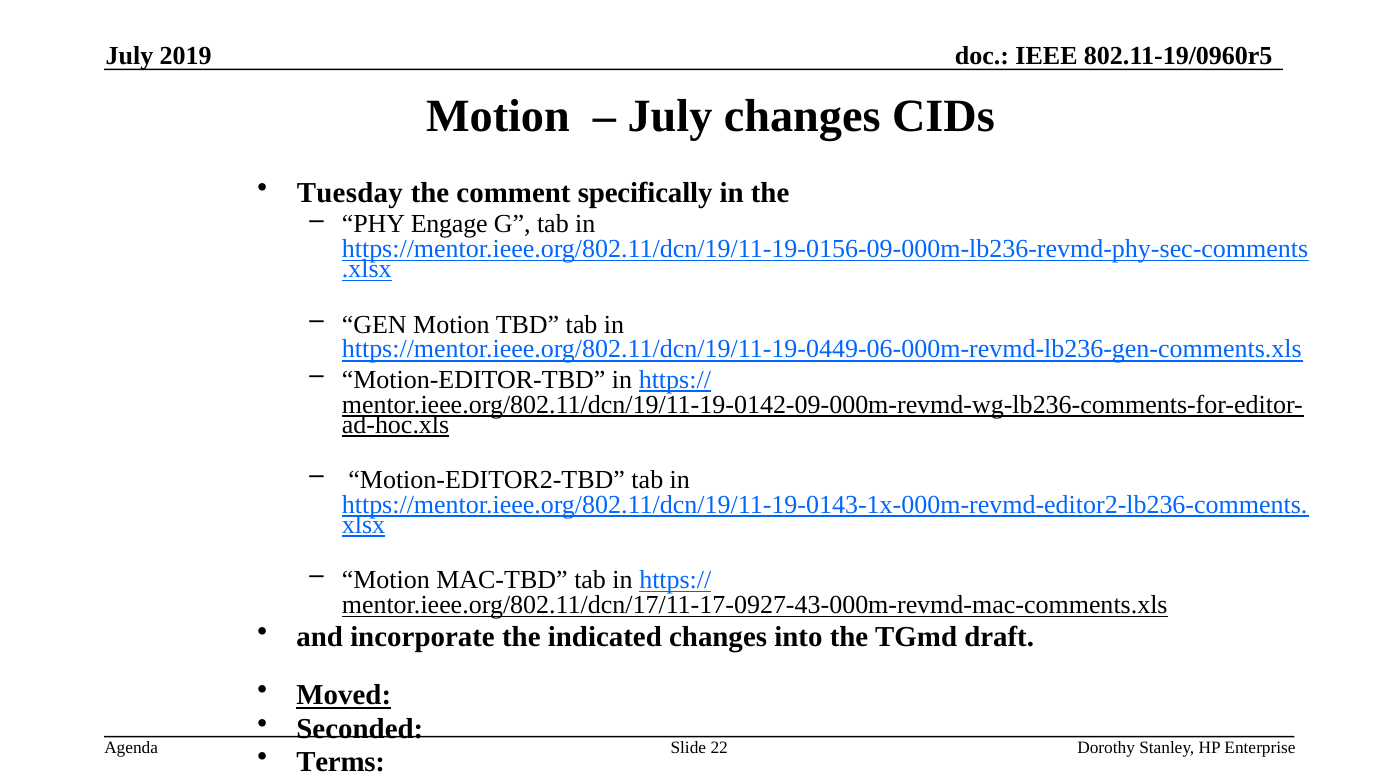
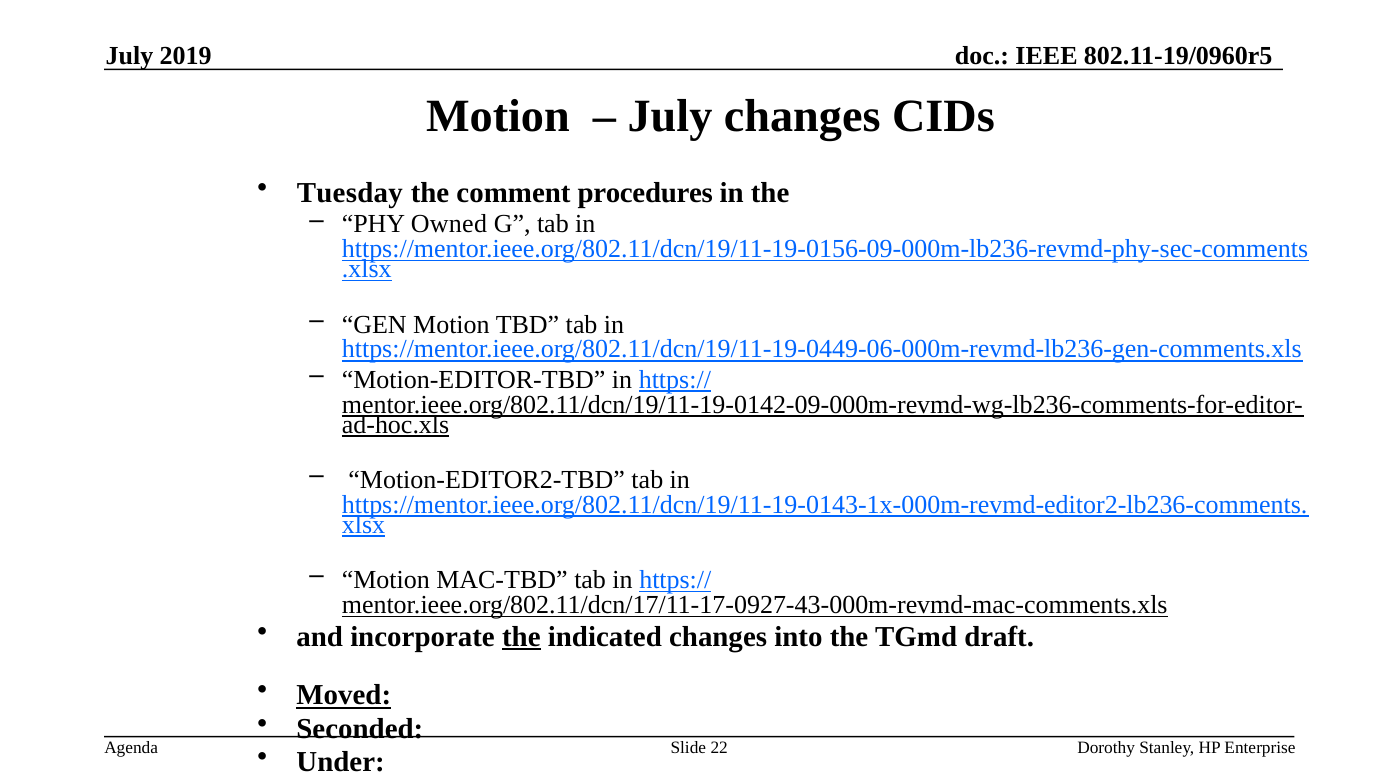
specifically: specifically -> procedures
Engage: Engage -> Owned
the at (521, 637) underline: none -> present
Terms: Terms -> Under
